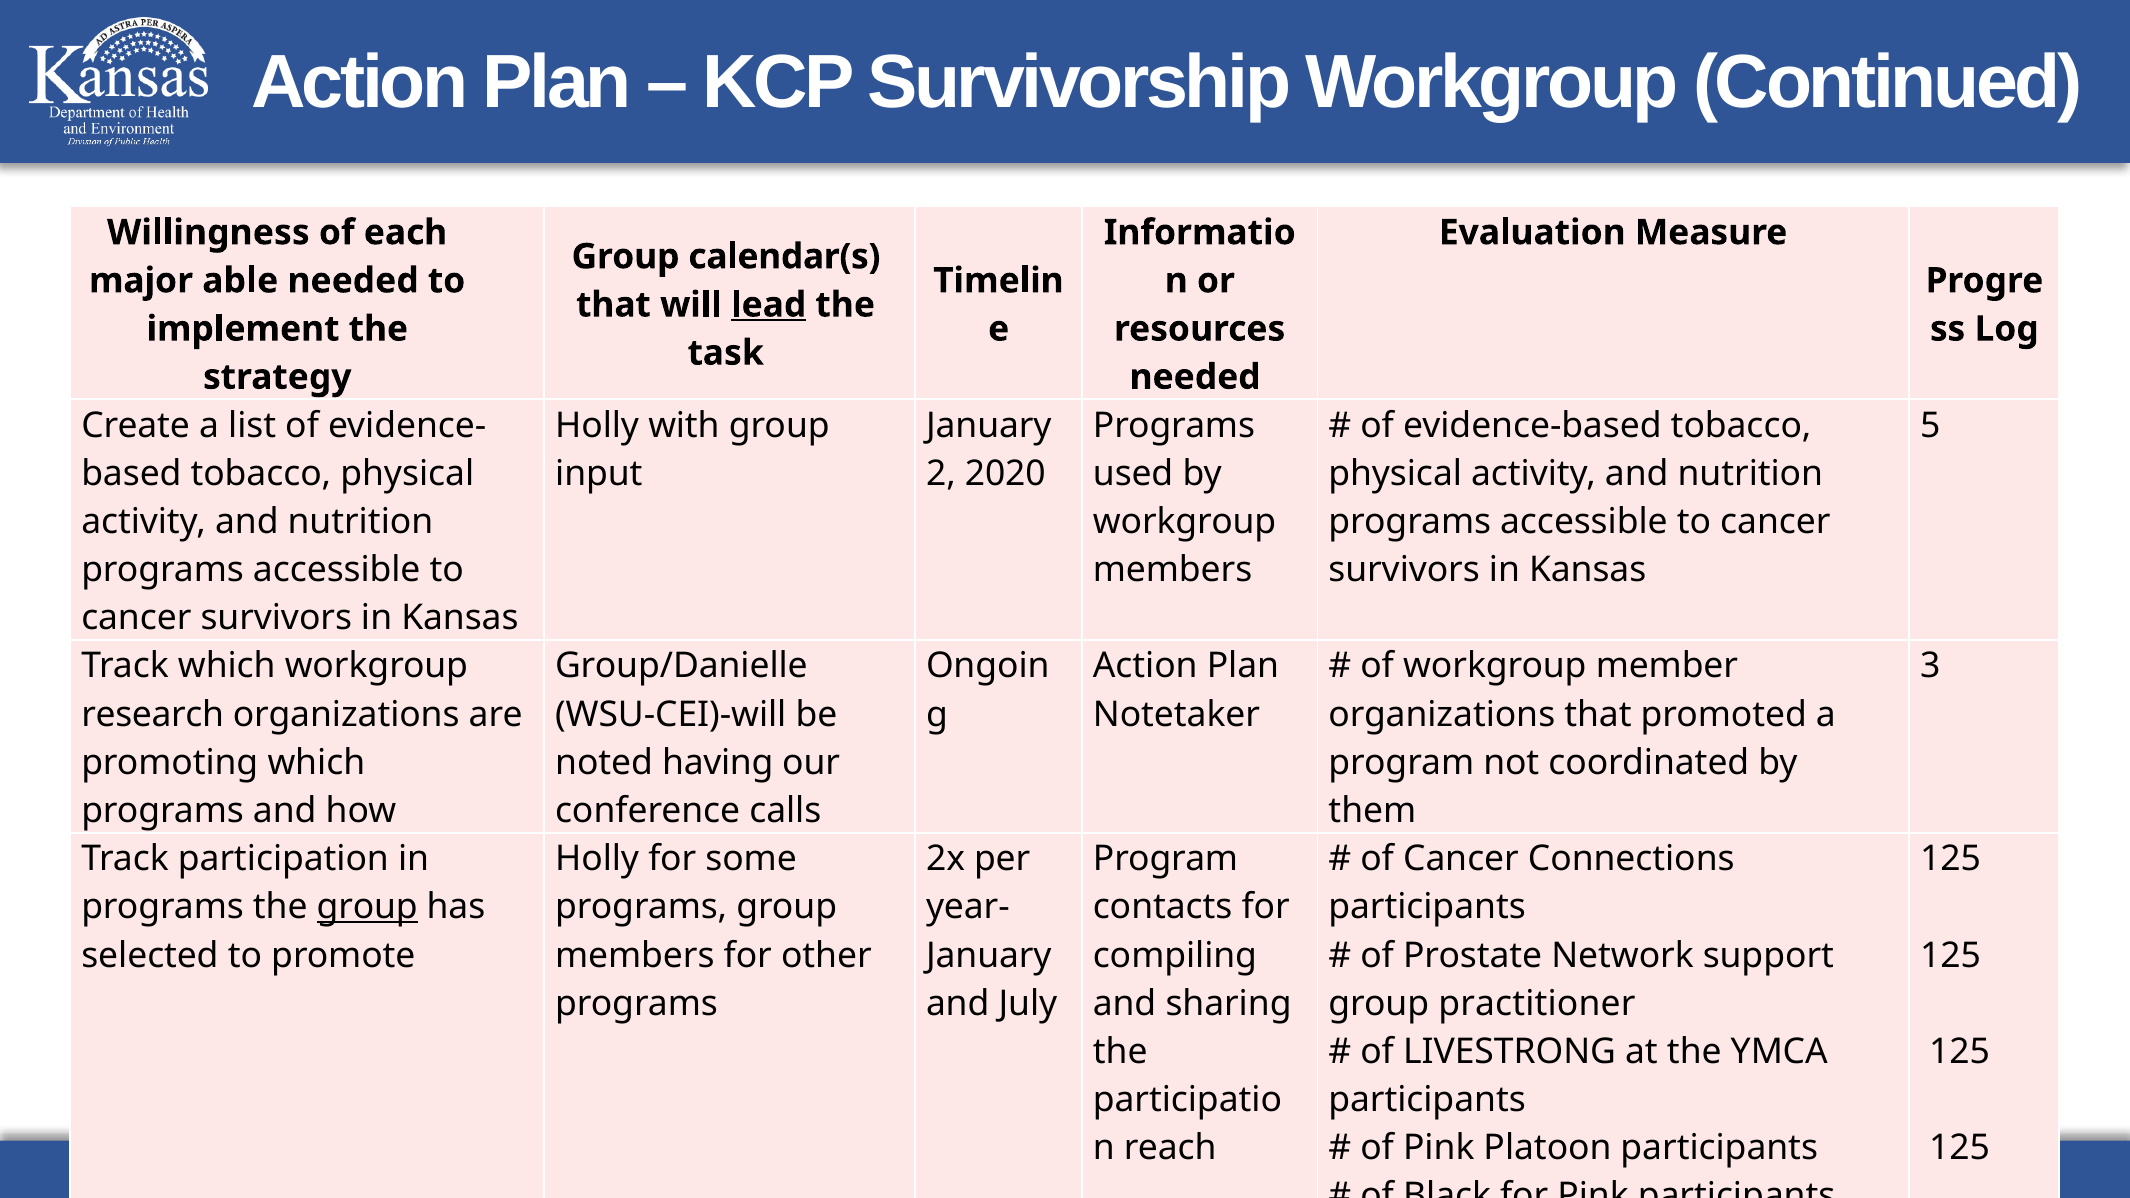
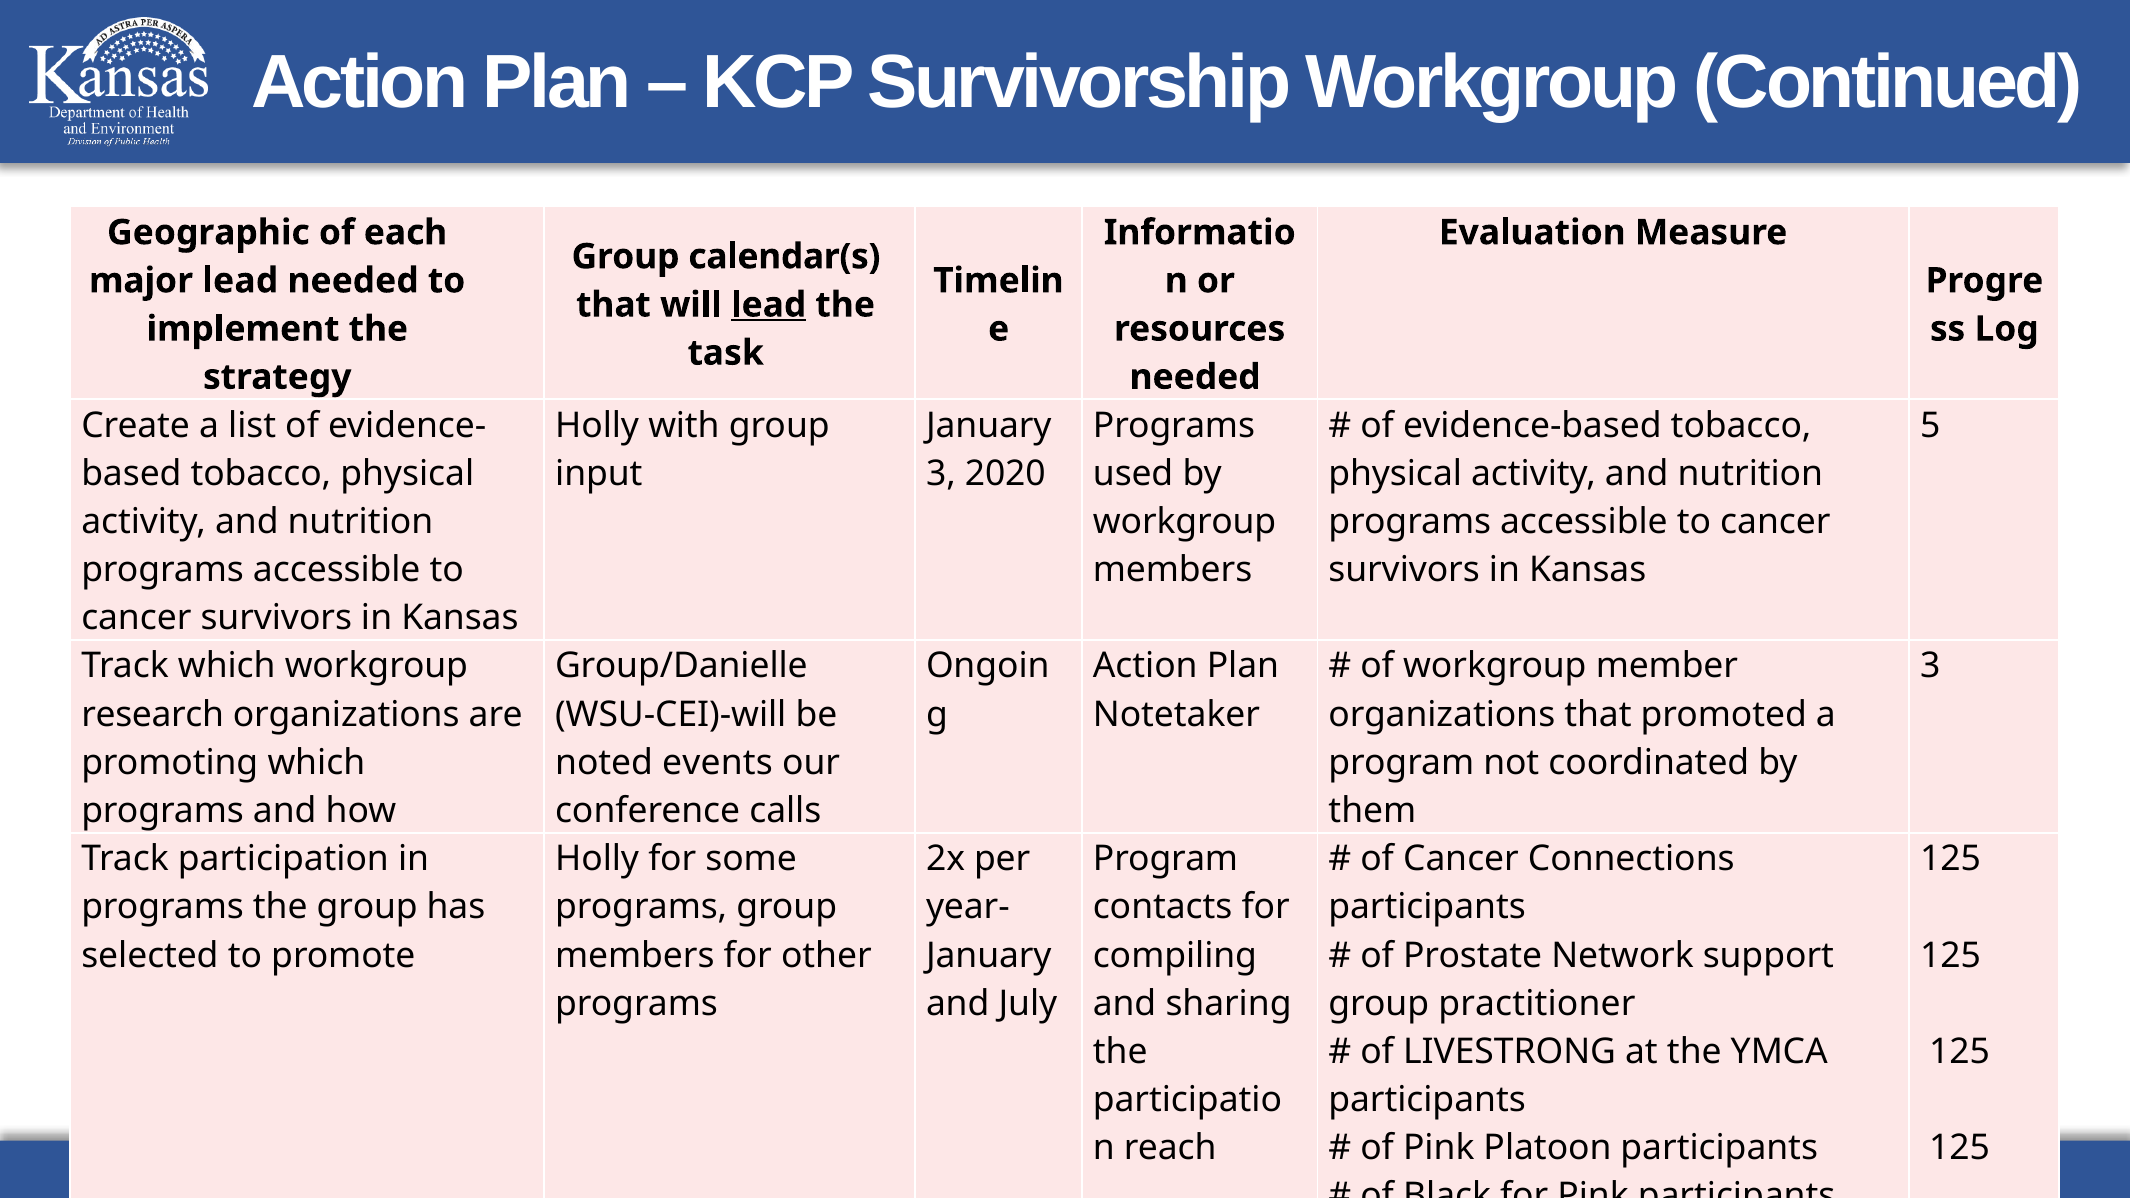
Willingness: Willingness -> Geographic
major able: able -> lead
2 at (941, 474): 2 -> 3
having: having -> events
group at (367, 907) underline: present -> none
